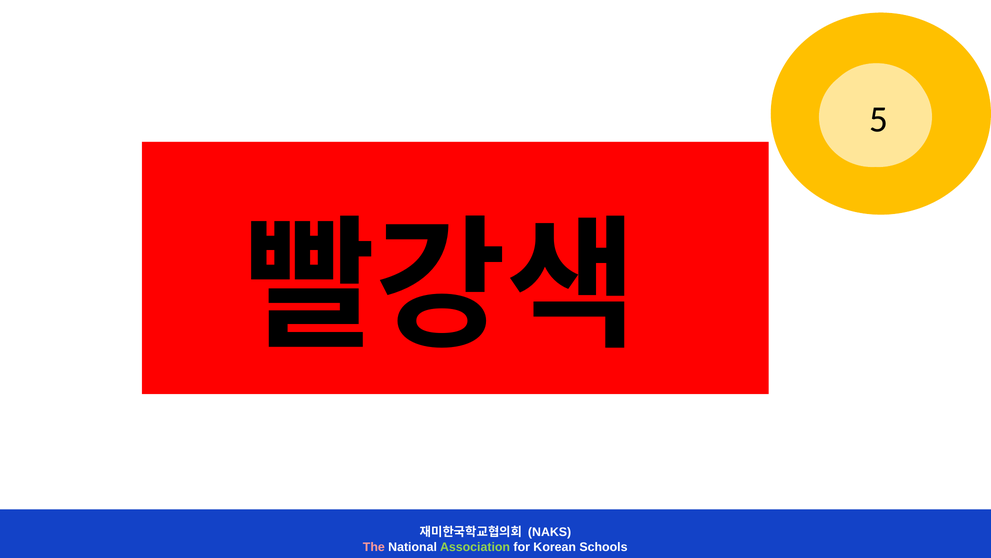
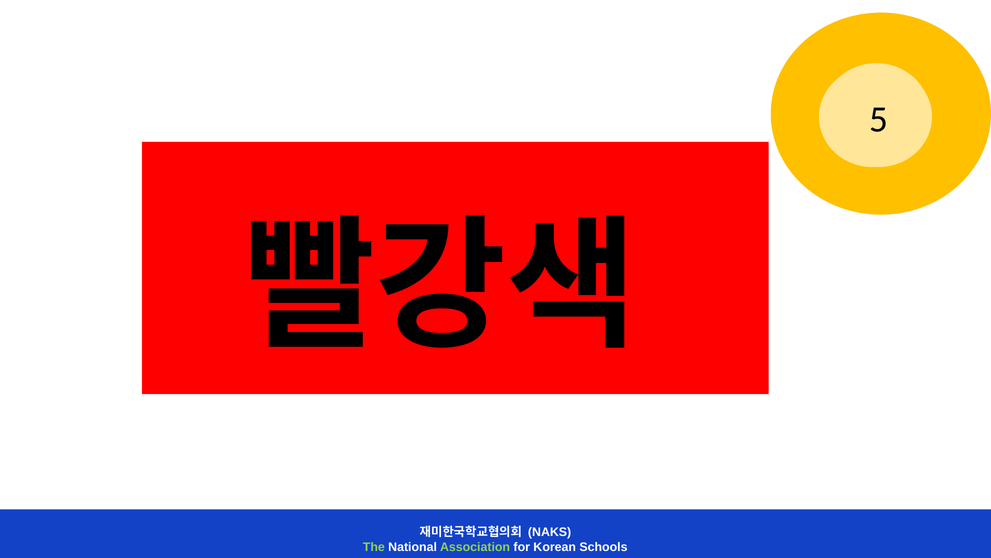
The colour: pink -> light green
